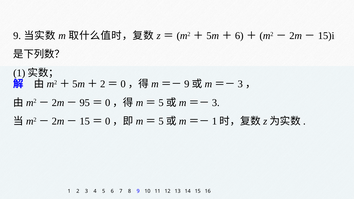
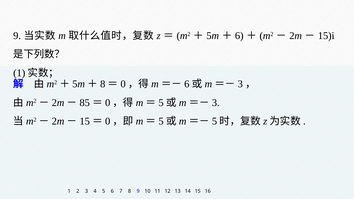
2 at (103, 84): 2 -> 8
9 at (187, 84): 9 -> 6
95: 95 -> 85
1 at (214, 121): 1 -> 5
